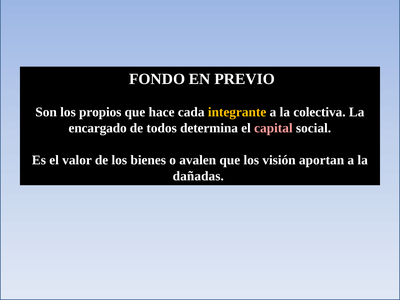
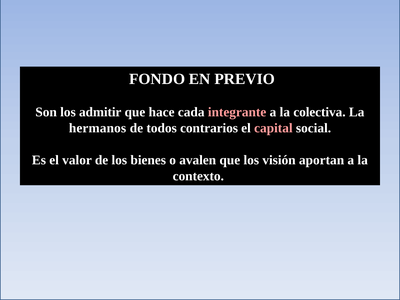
propios: propios -> admitir
integrante colour: yellow -> pink
encargado: encargado -> hermanos
determina: determina -> contrarios
dañadas: dañadas -> contexto
